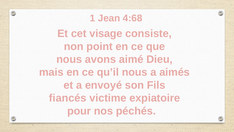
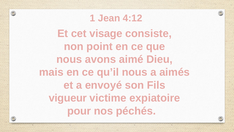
4:68: 4:68 -> 4:12
fiancés: fiancés -> vigueur
